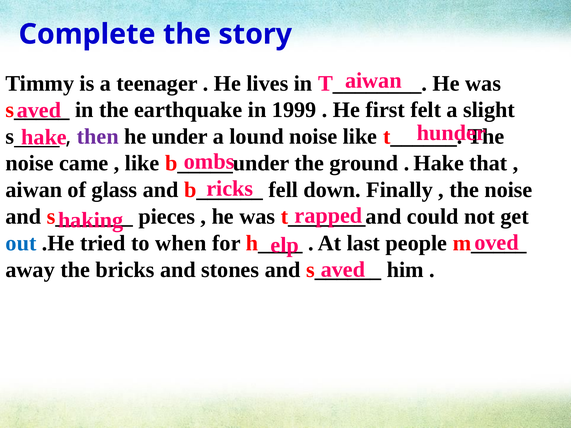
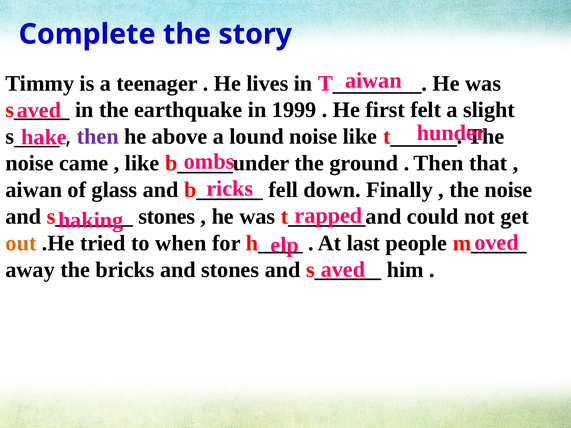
under: under -> above
Hake at (439, 163): Hake -> Then
pieces at (167, 217): pieces -> stones
out colour: blue -> orange
